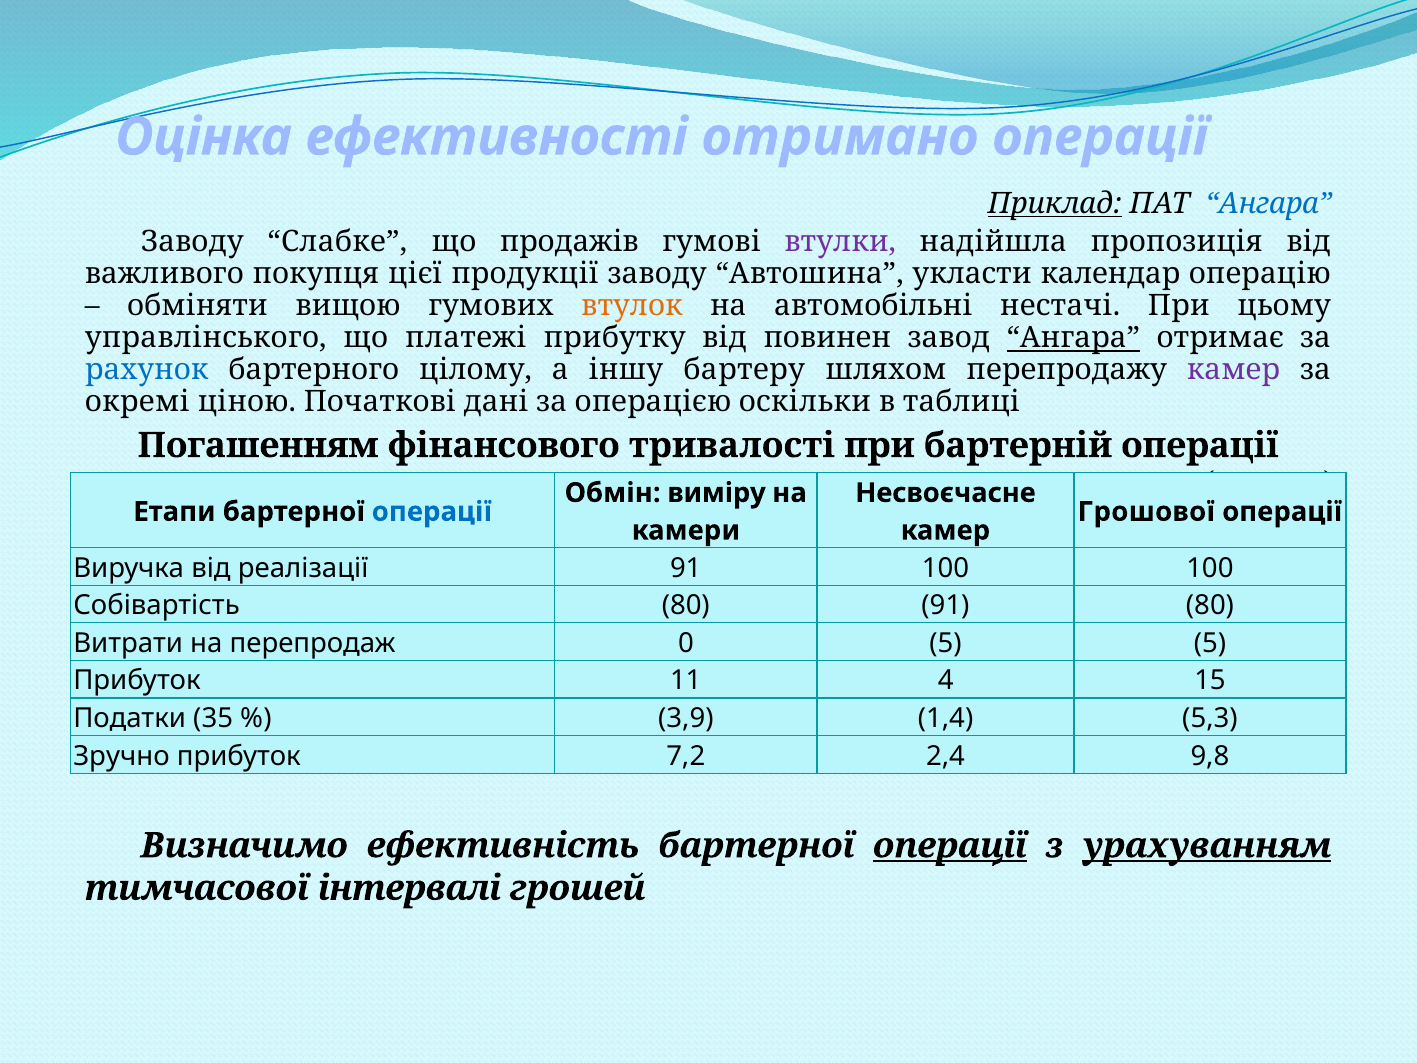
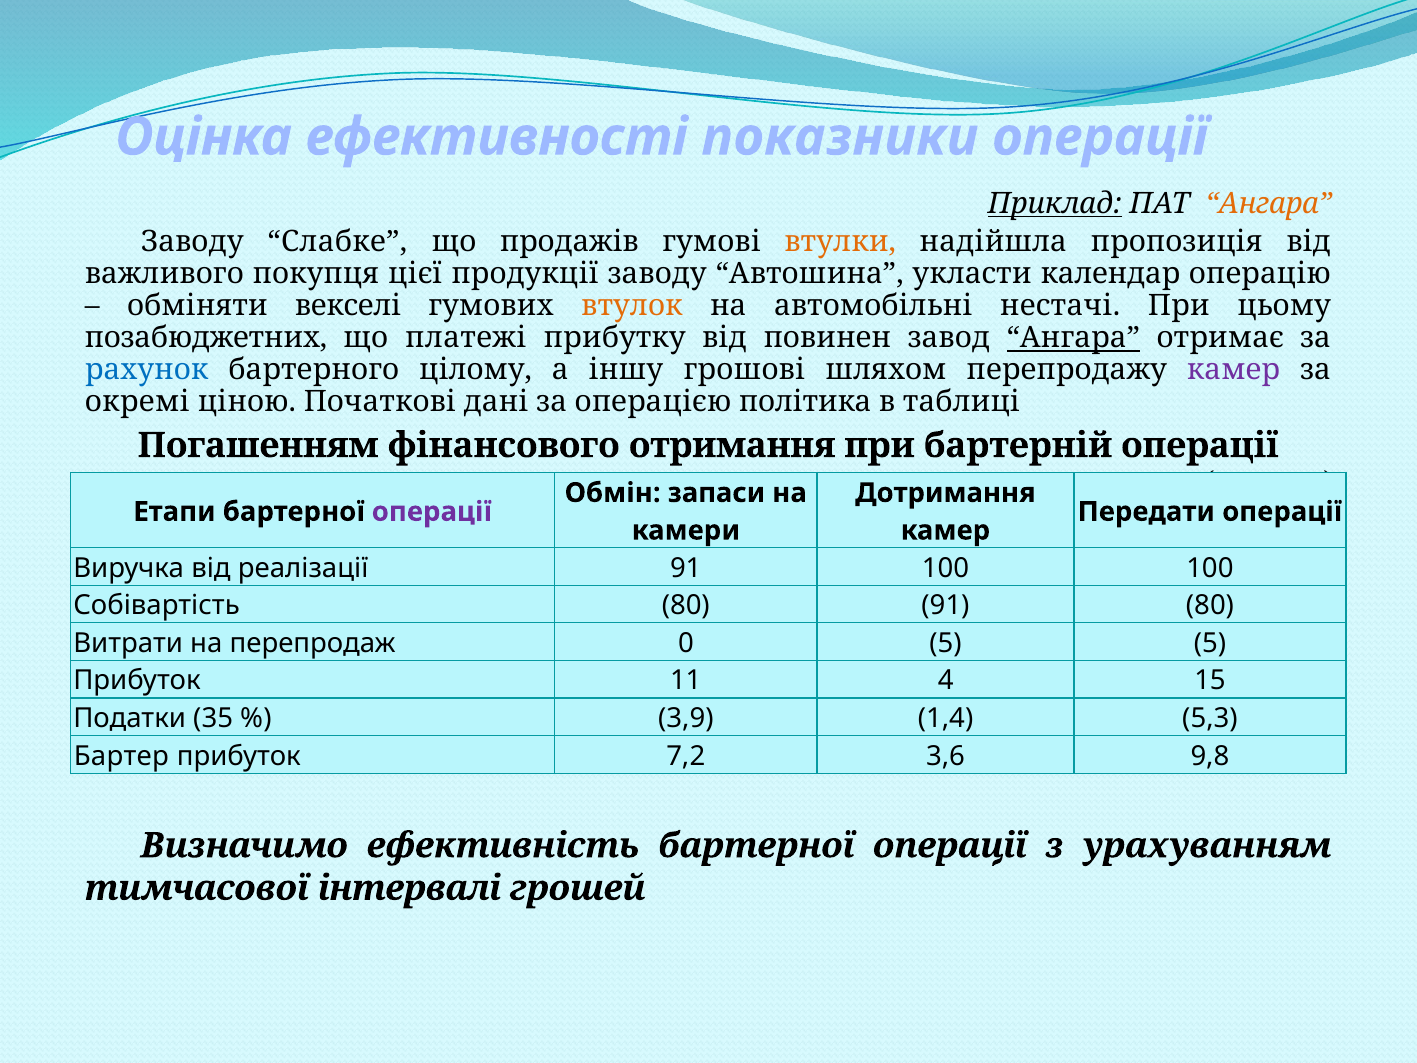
отримано: отримано -> показники
Ангара at (1269, 204) colour: blue -> orange
втулки colour: purple -> orange
вищою: вищою -> векселі
управлінського: управлінського -> позабюджетних
бартеру: бартеру -> грошові
оскільки: оскільки -> політика
тривалості: тривалості -> отримання
виміру: виміру -> запаси
Несвоєчасне: Несвоєчасне -> Дотримання
операції at (432, 512) colour: blue -> purple
Грошової: Грошової -> Передати
Зручно: Зручно -> Бартер
2,4: 2,4 -> 3,6
операції at (950, 845) underline: present -> none
урахуванням underline: present -> none
